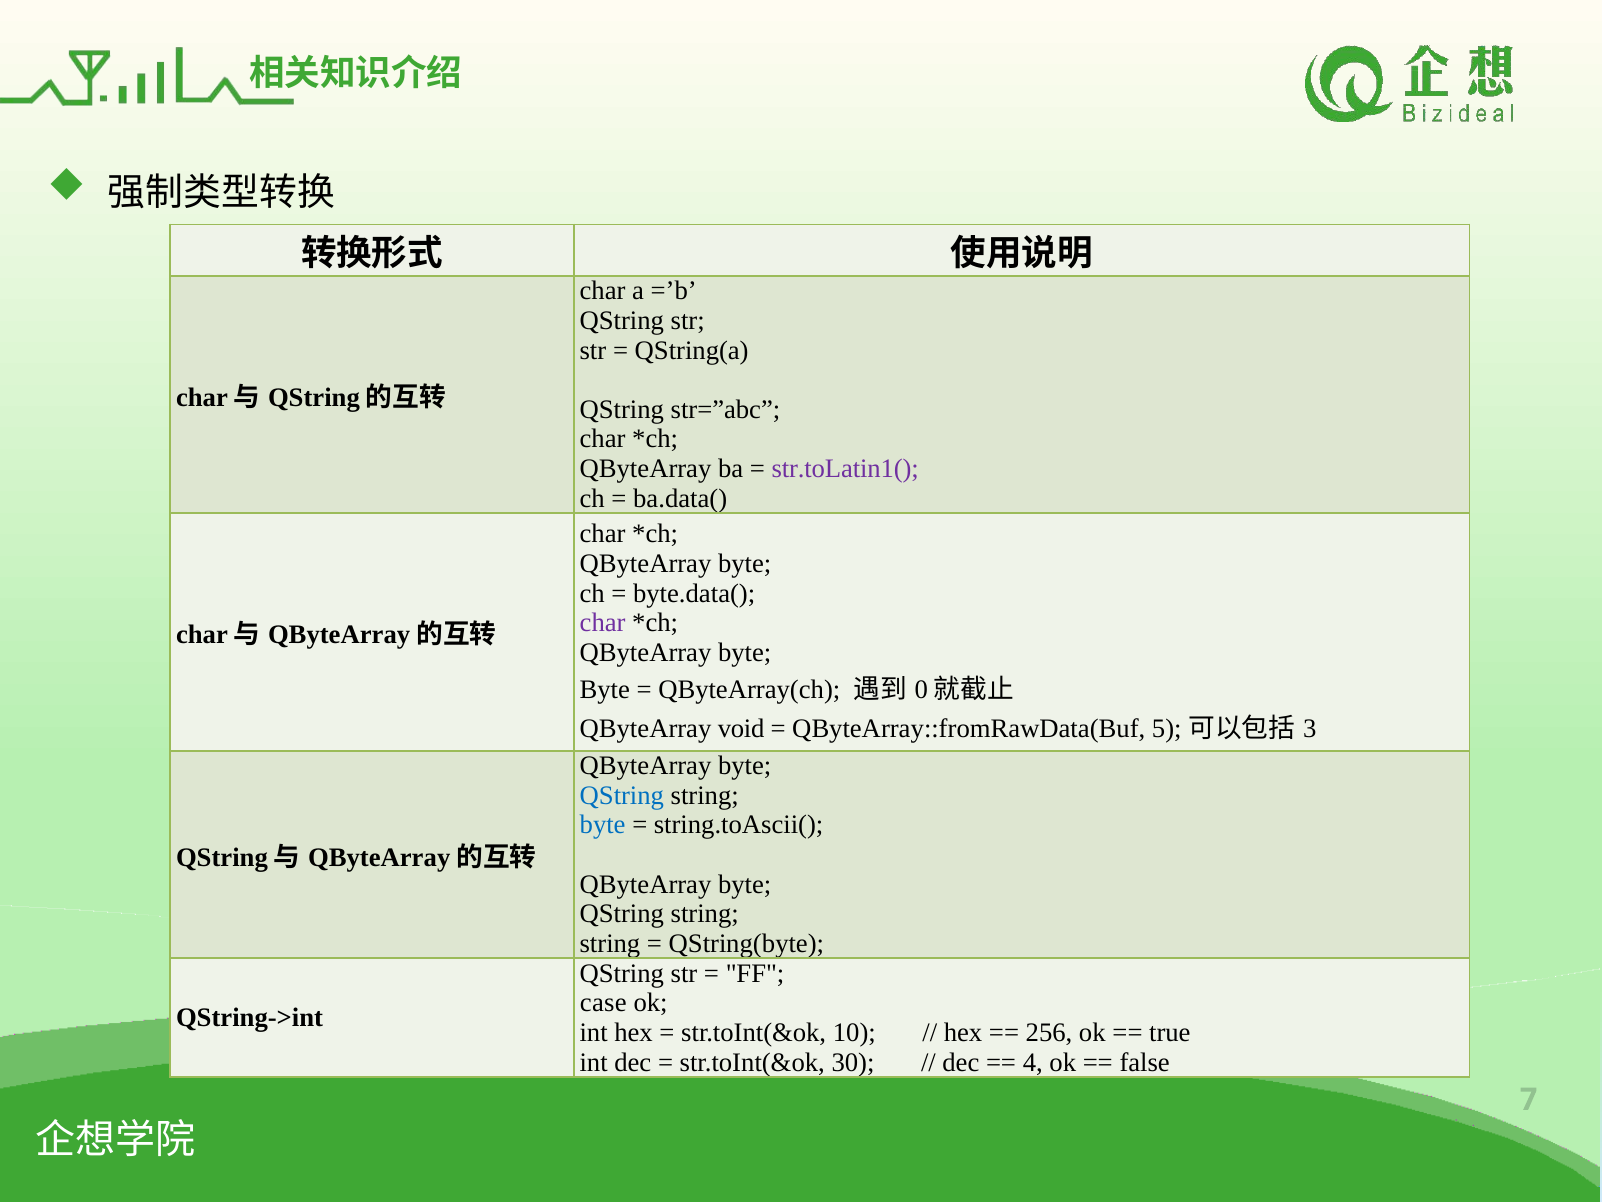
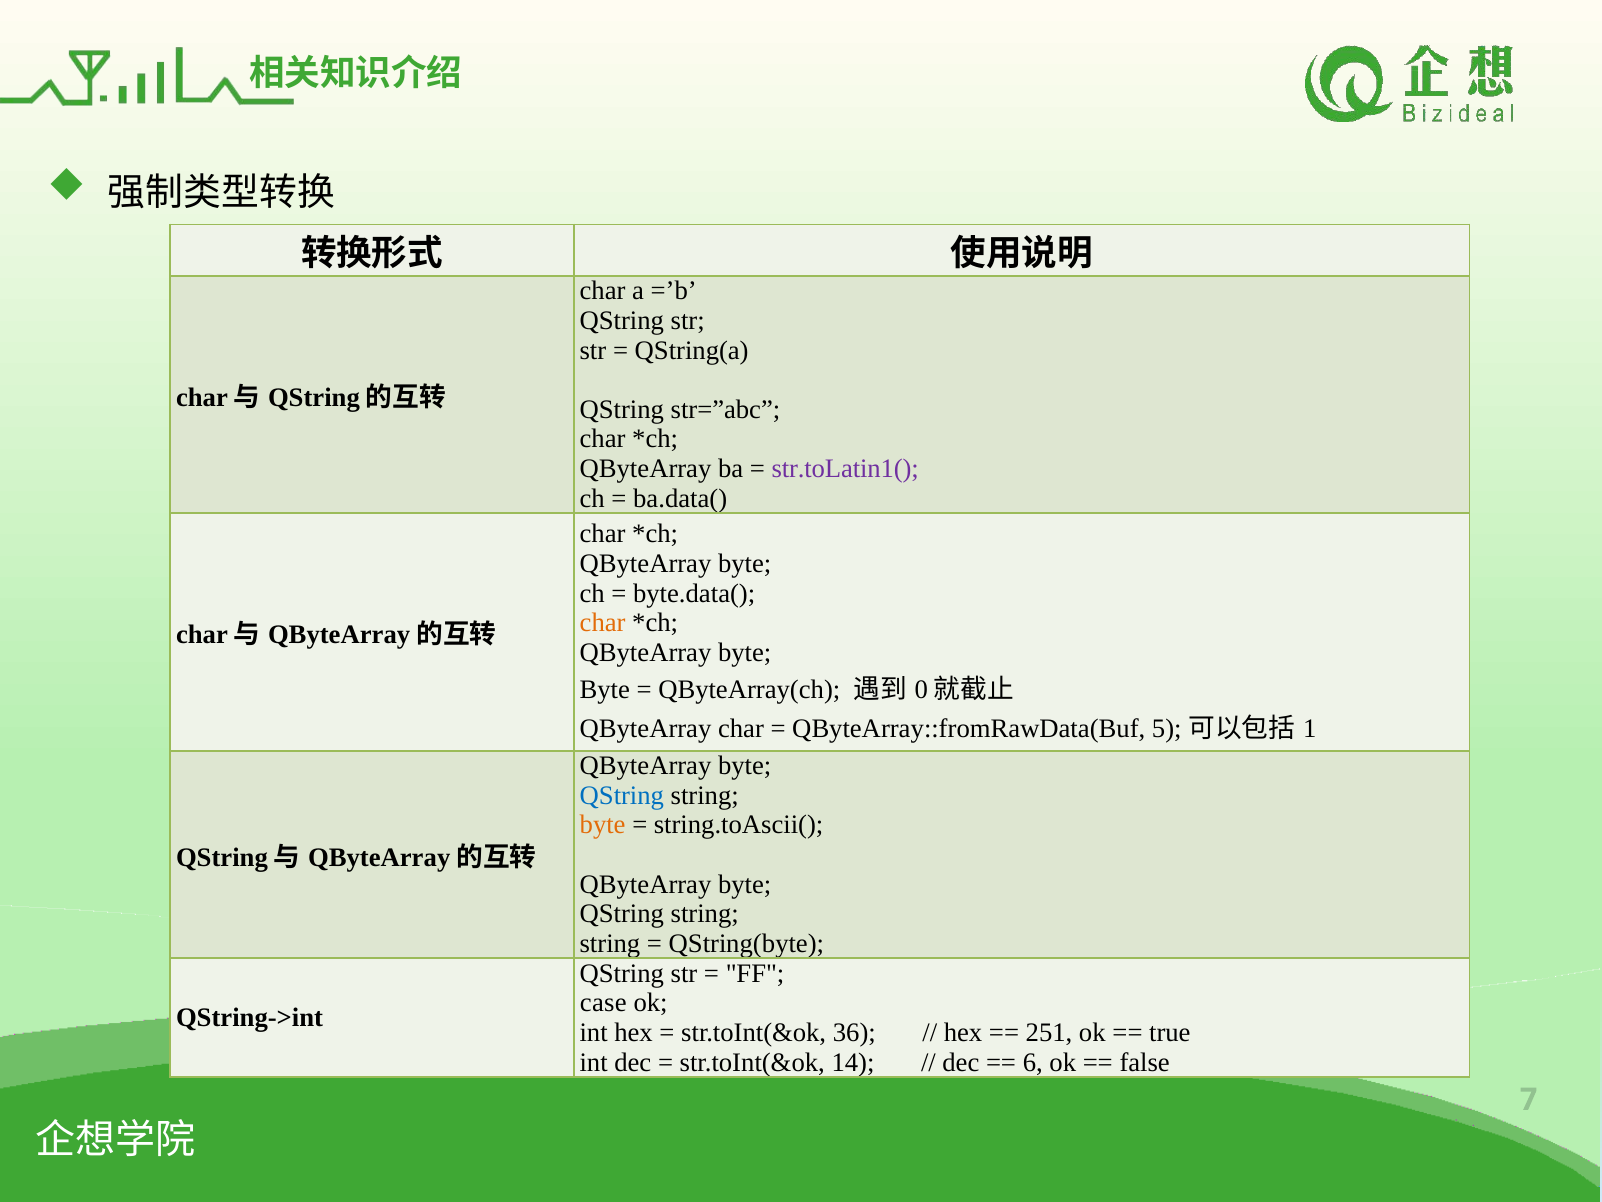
char at (603, 623) colour: purple -> orange
QByteArray void: void -> char
3: 3 -> 1
byte at (603, 825) colour: blue -> orange
10: 10 -> 36
256: 256 -> 251
30: 30 -> 14
4: 4 -> 6
